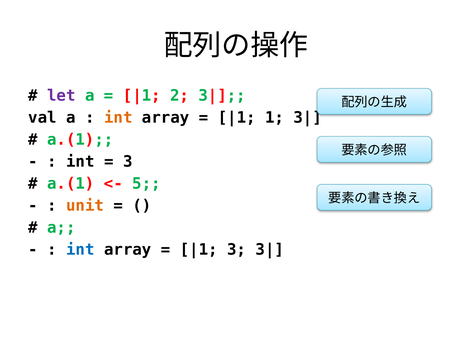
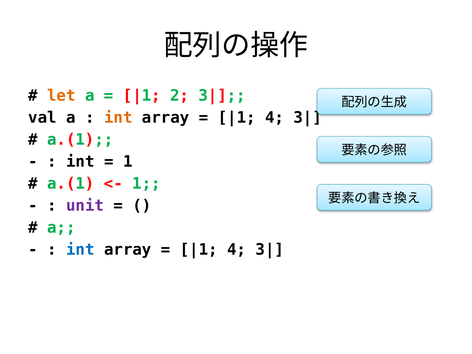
let colour: purple -> orange
1 at (275, 118): 1 -> 4
3 at (128, 162): 3 -> 1
5 at (146, 184): 5 -> 1
unit colour: orange -> purple
3 at (237, 250): 3 -> 4
